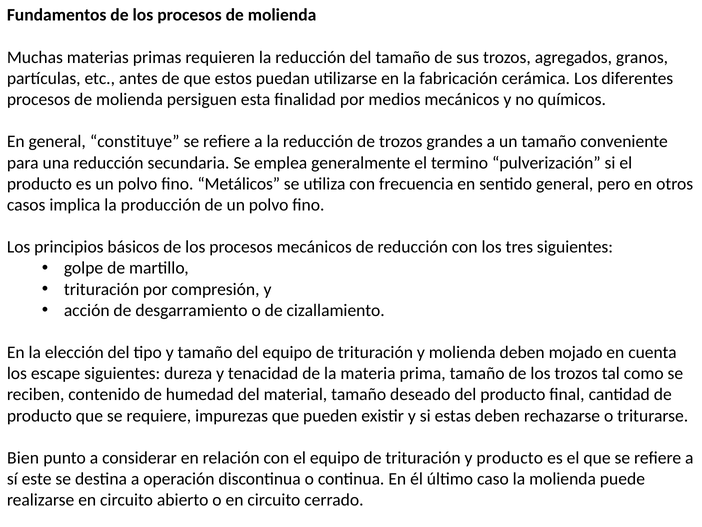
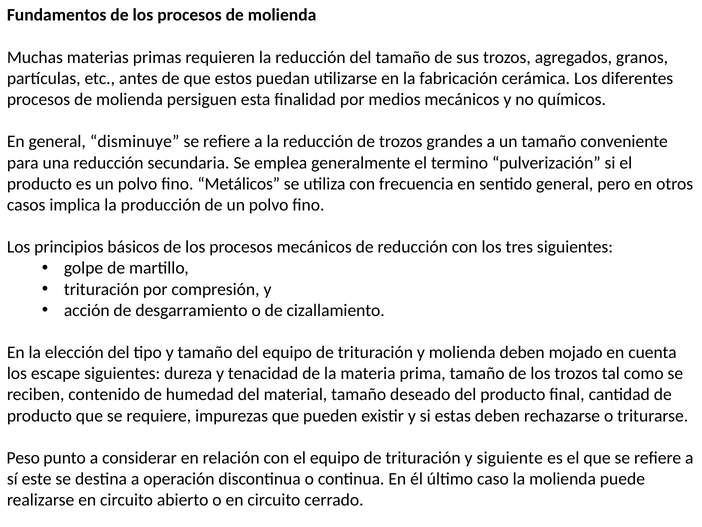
constituye: constituye -> disminuye
Bien: Bien -> Peso
y producto: producto -> siguiente
